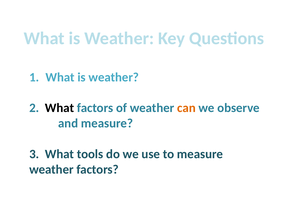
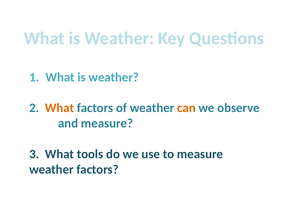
What at (59, 108) colour: black -> orange
